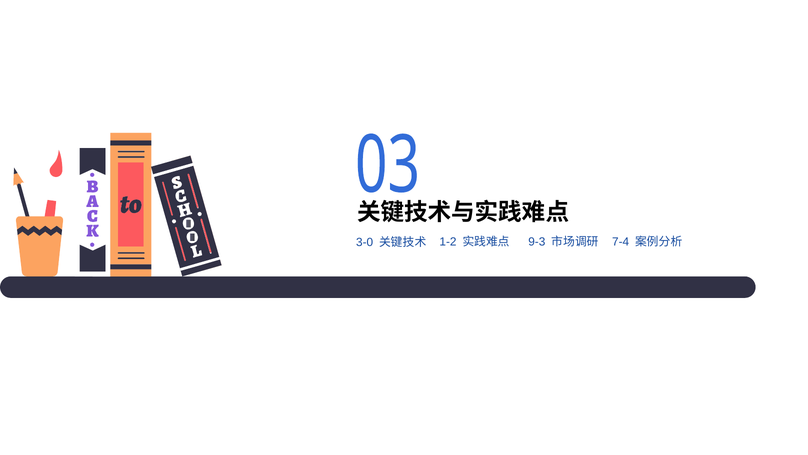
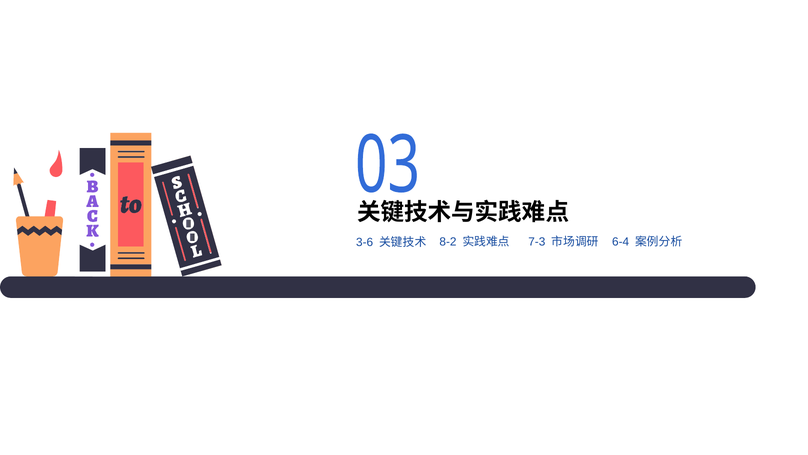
3-0: 3-0 -> 3-6
1-2: 1-2 -> 8-2
9-3: 9-3 -> 7-3
7-4: 7-4 -> 6-4
